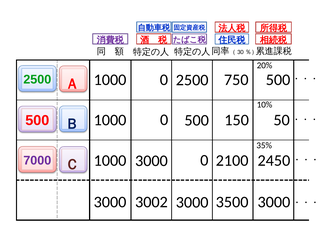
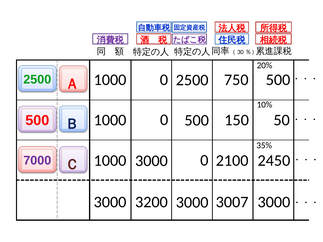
3002: 3002 -> 3200
3500: 3500 -> 3007
